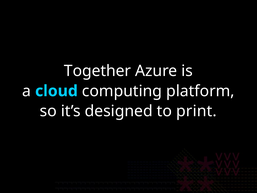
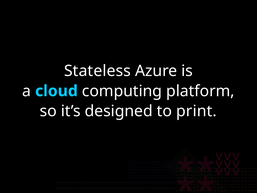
Together: Together -> Stateless
